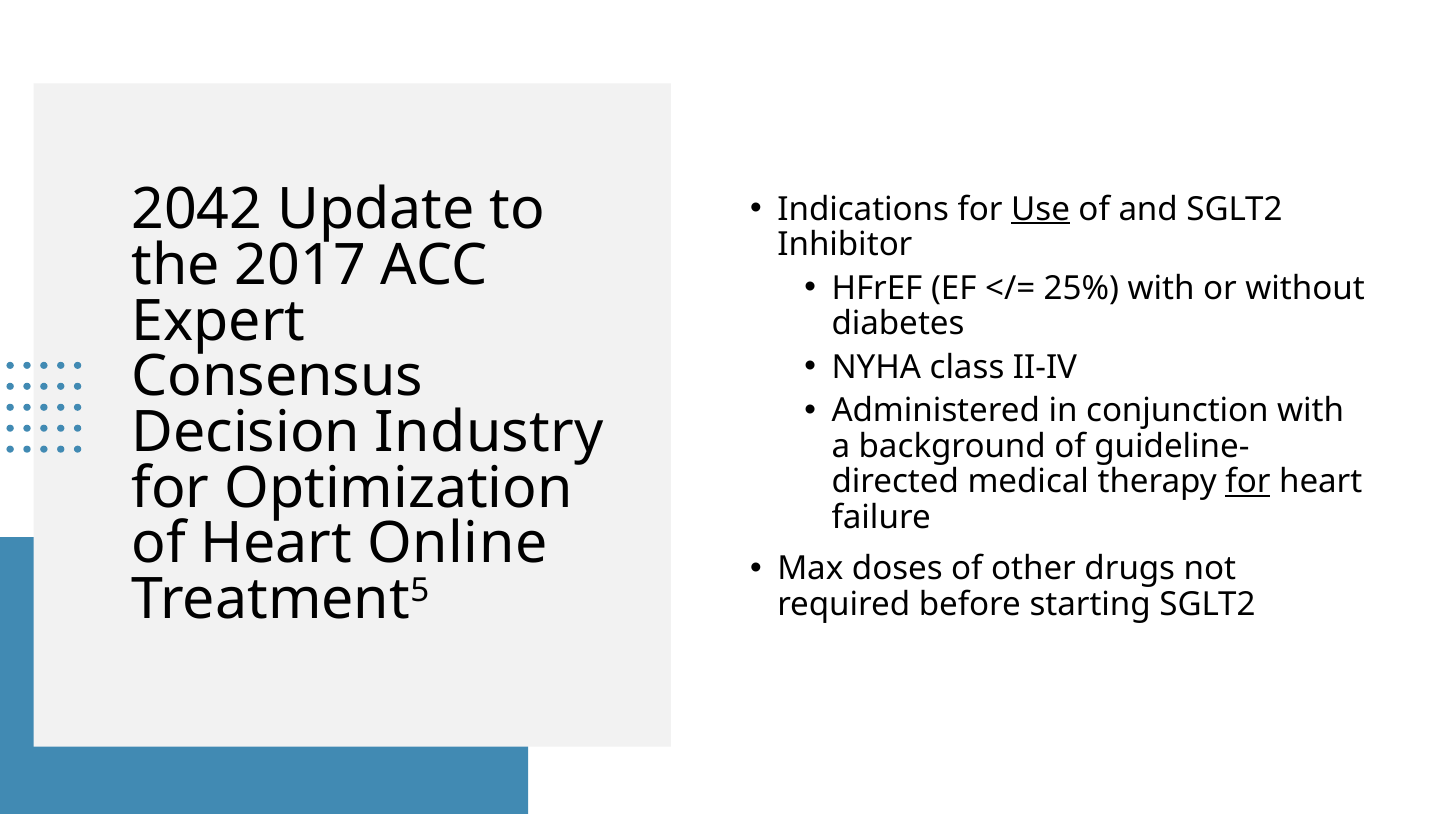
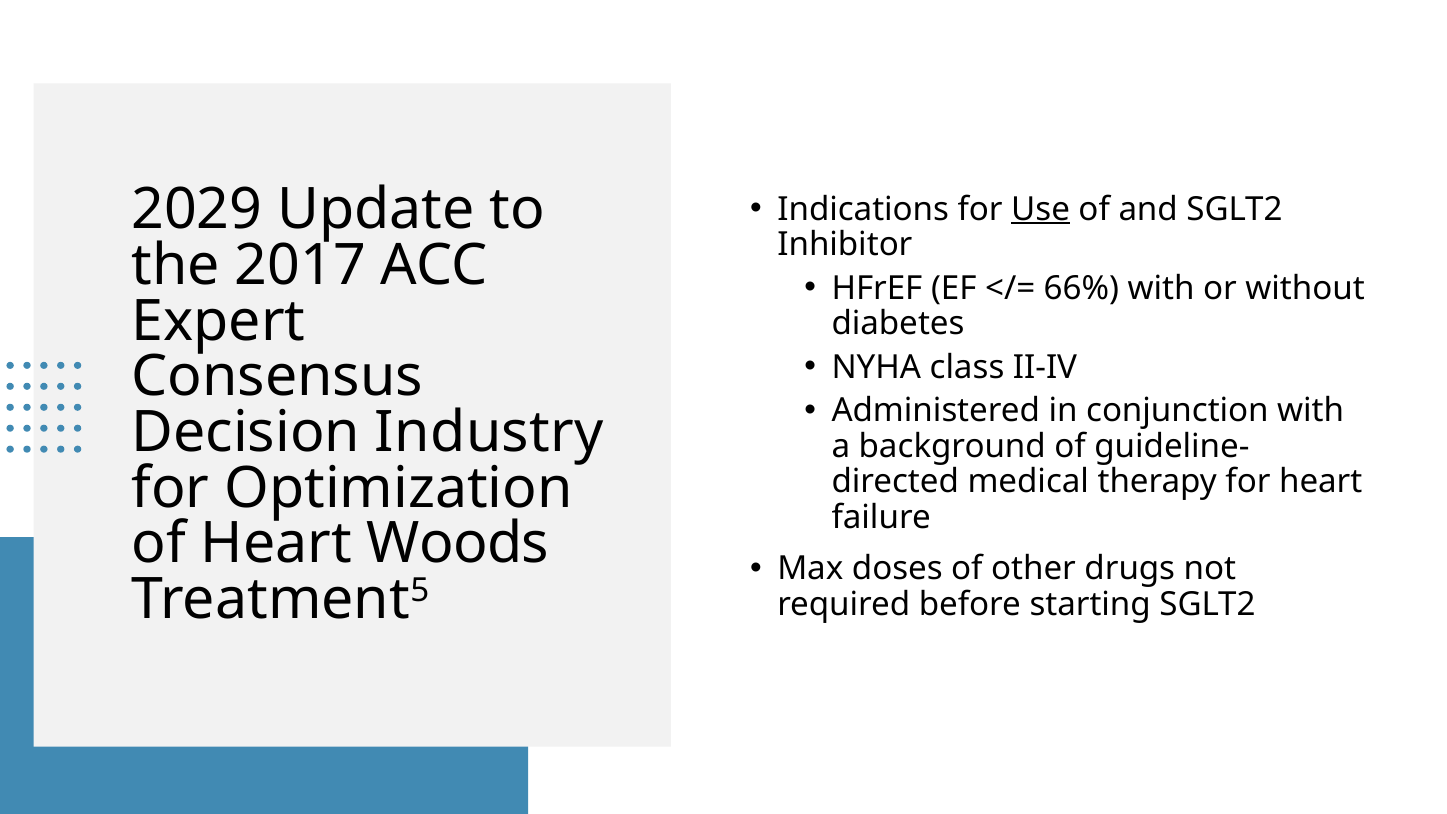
2042: 2042 -> 2029
25%: 25% -> 66%
for at (1248, 482) underline: present -> none
Online: Online -> Woods
